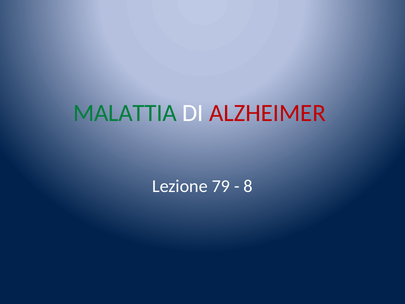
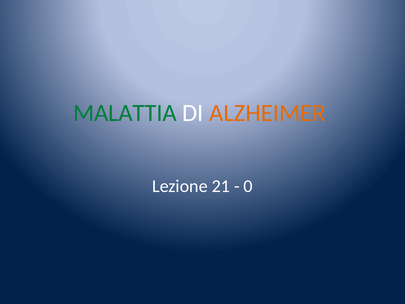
ALZHEIMER colour: red -> orange
79: 79 -> 21
8: 8 -> 0
